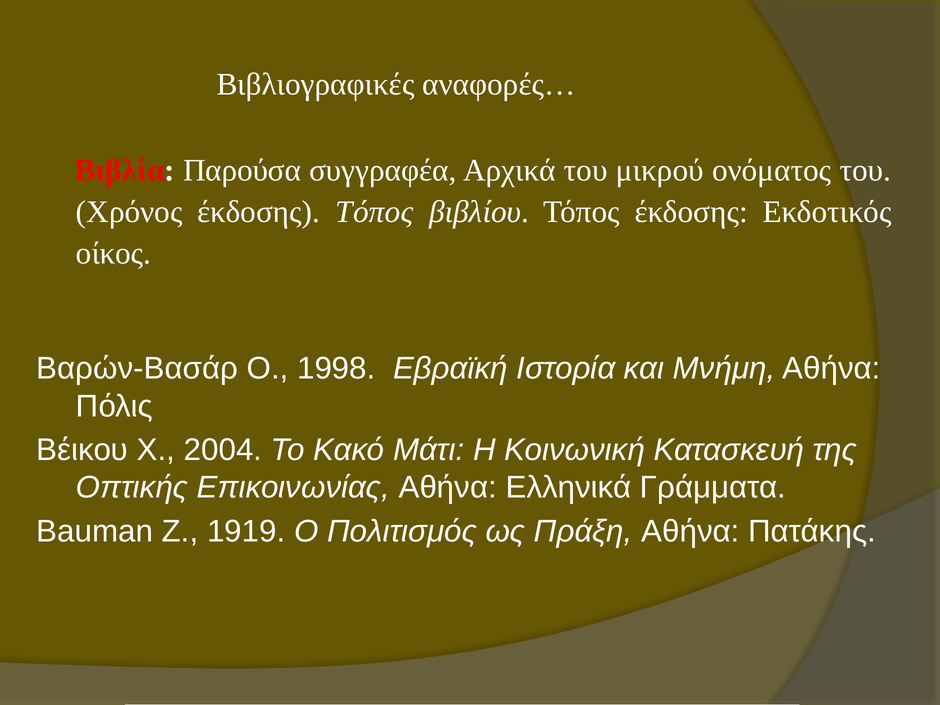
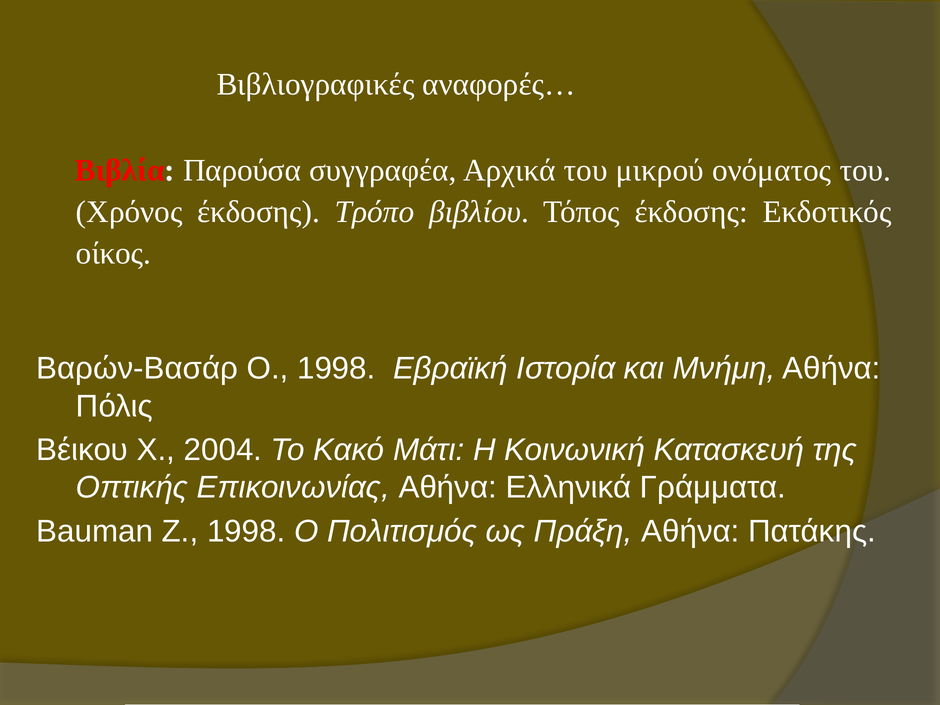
έκδοσης Τόπος: Τόπος -> Τρόπο
Z 1919: 1919 -> 1998
